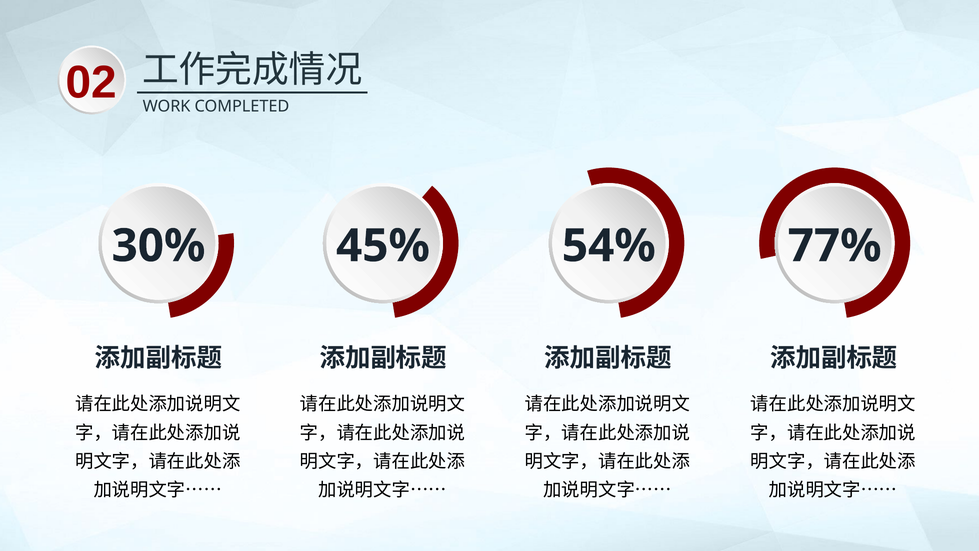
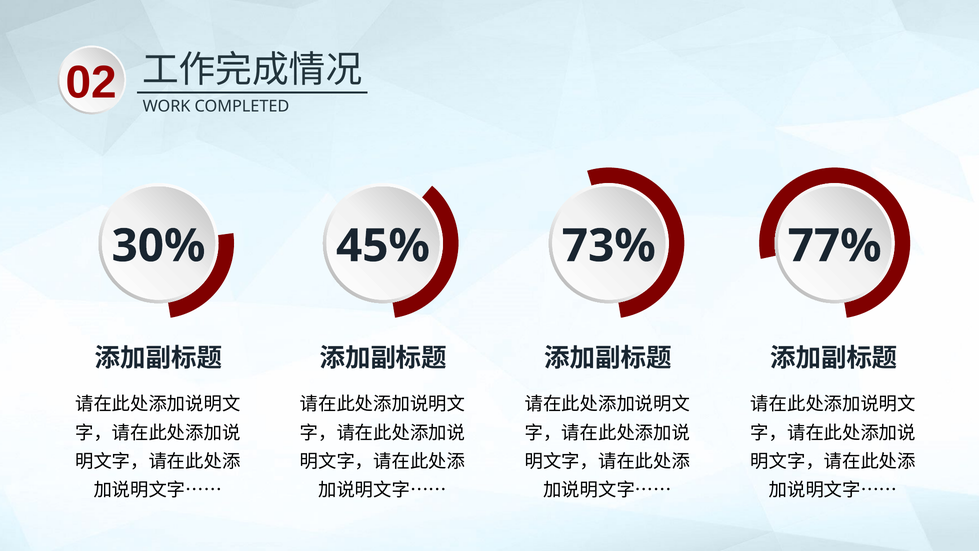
54%: 54% -> 73%
